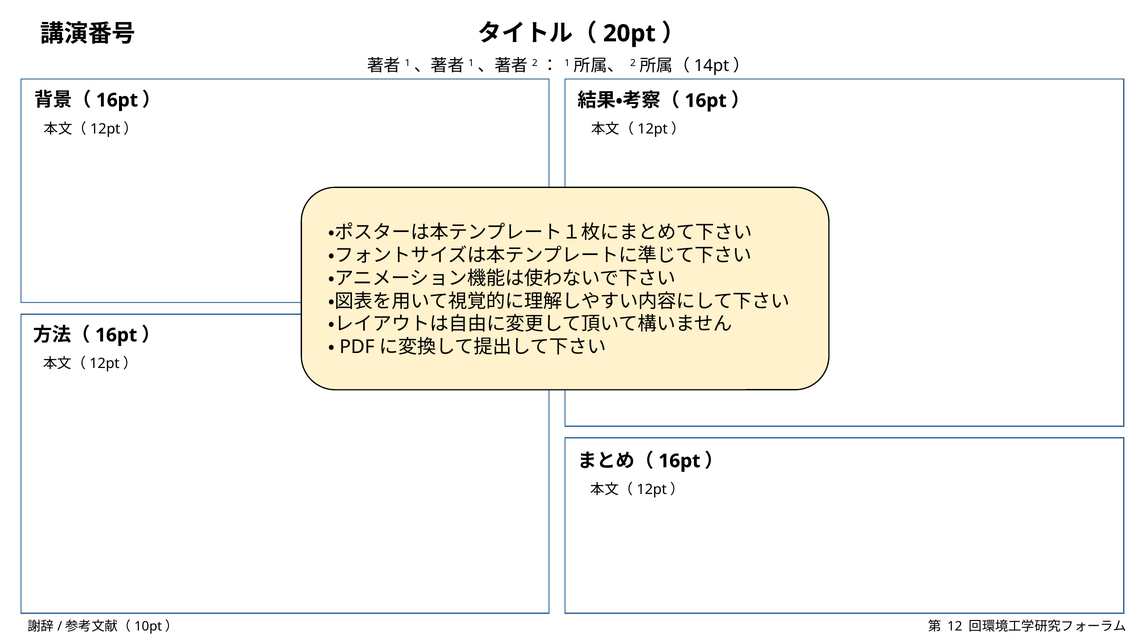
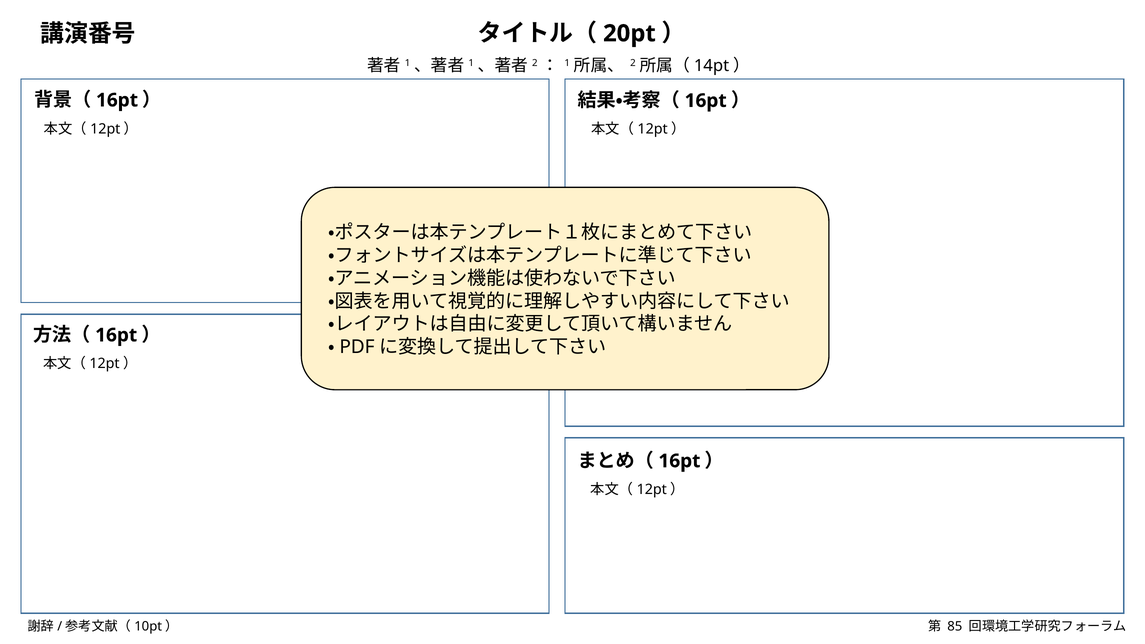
12: 12 -> 85
